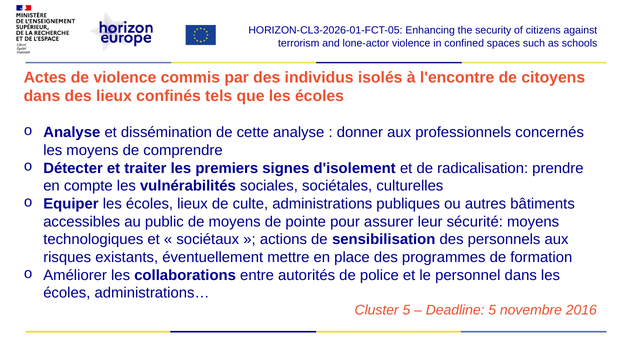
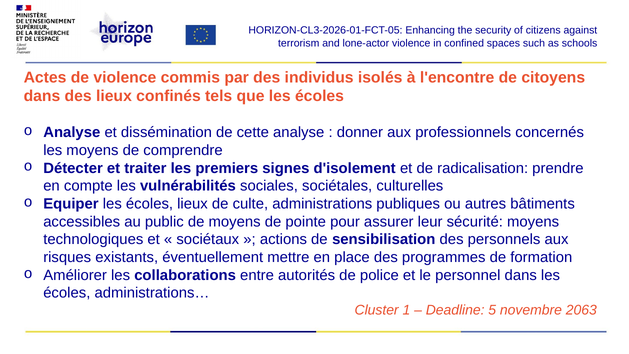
Cluster 5: 5 -> 1
2016: 2016 -> 2063
